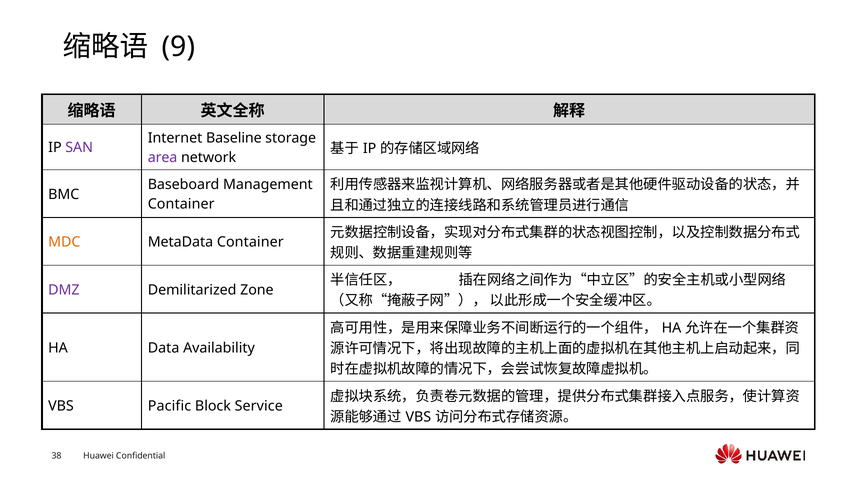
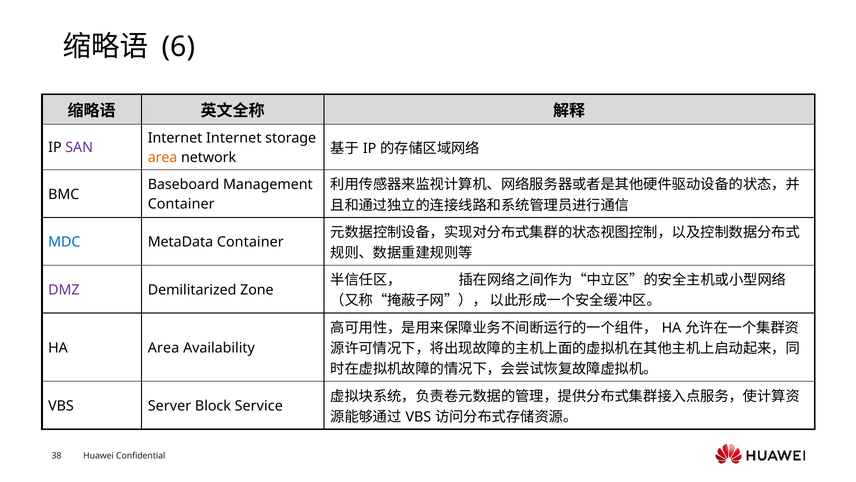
9: 9 -> 6
Internet Baseline: Baseline -> Internet
area at (163, 157) colour: purple -> orange
MDC colour: orange -> blue
HA Data: Data -> Area
Pacific: Pacific -> Server
